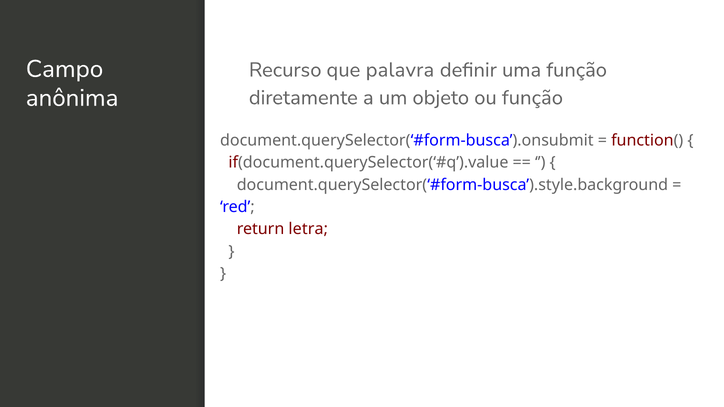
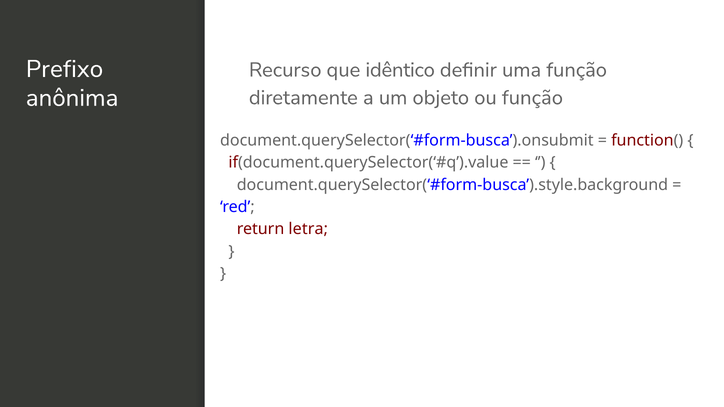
Campo: Campo -> Prefixo
palavra: palavra -> idêntico
